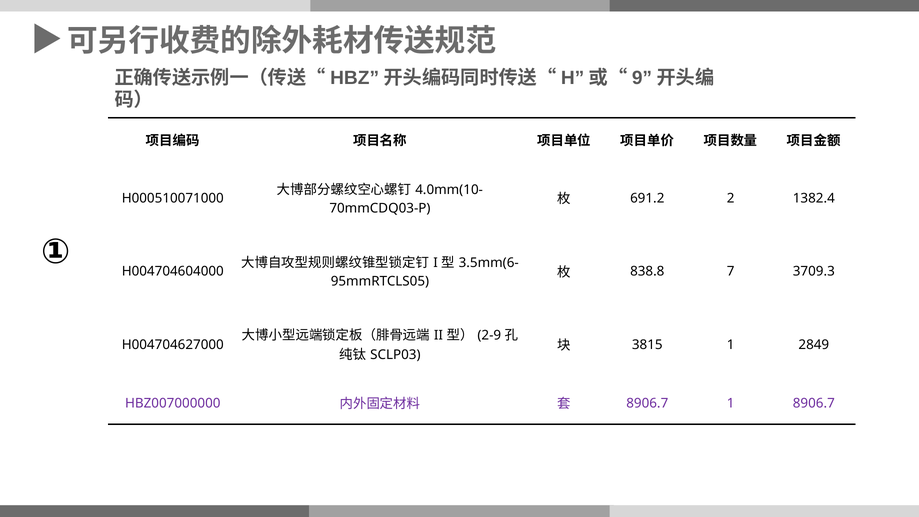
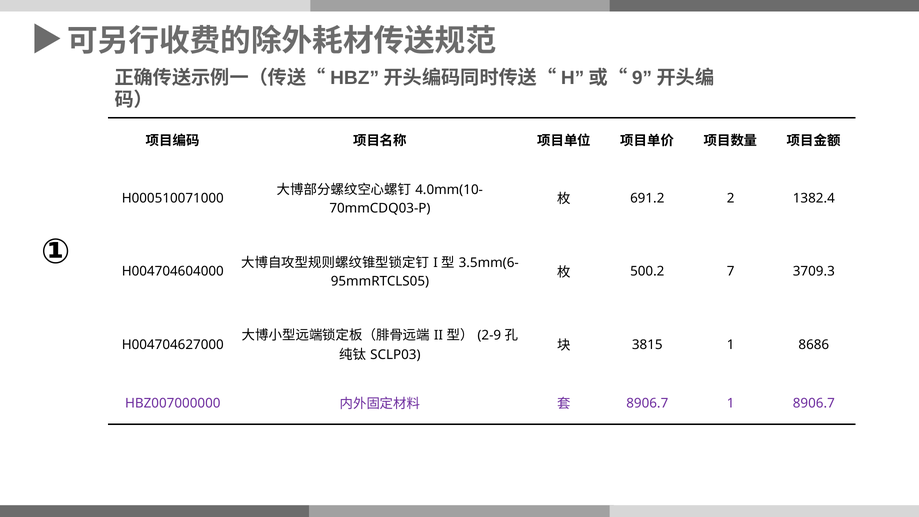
838.8: 838.8 -> 500.2
2849: 2849 -> 8686
